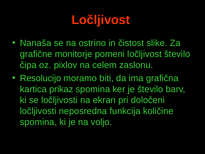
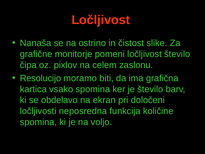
prikaz: prikaz -> vsako
se ločljivosti: ločljivosti -> obdelavo
